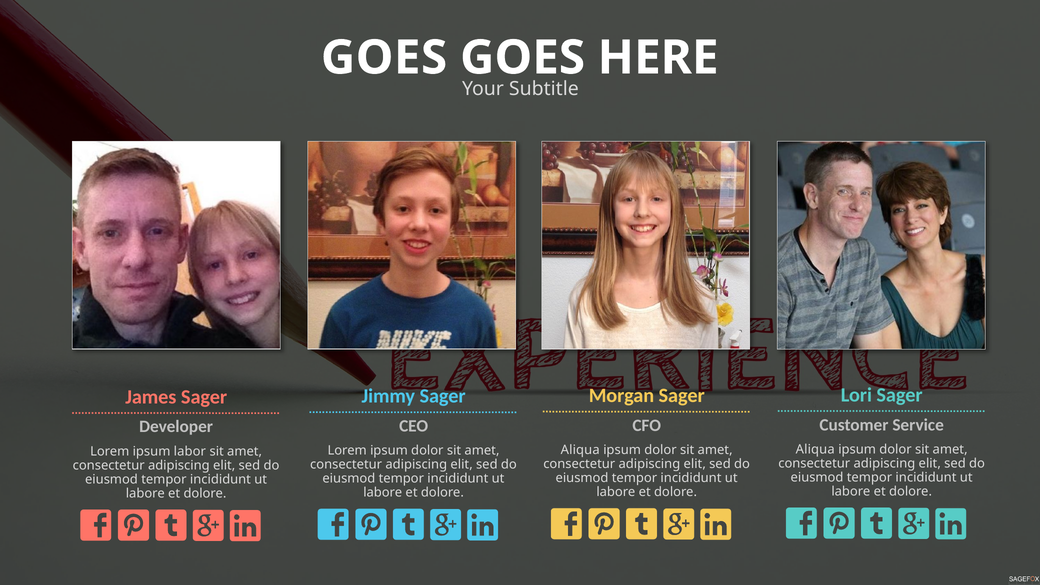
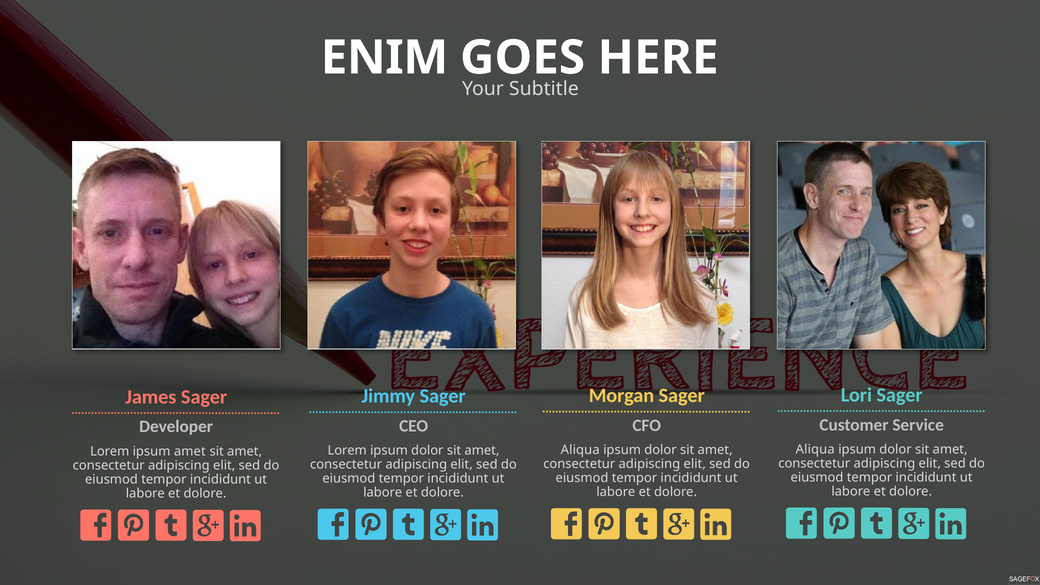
GOES at (384, 58): GOES -> ENIM
ipsum labor: labor -> amet
